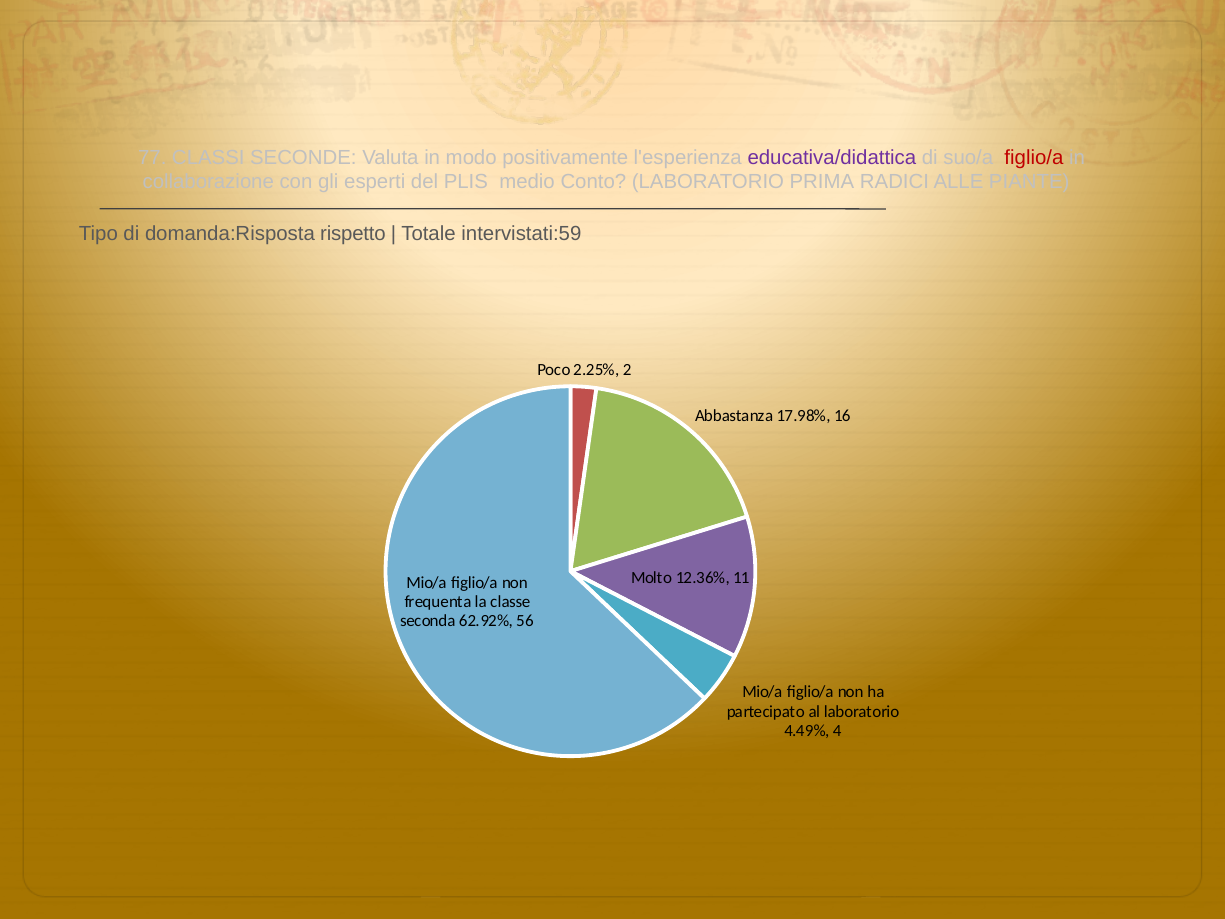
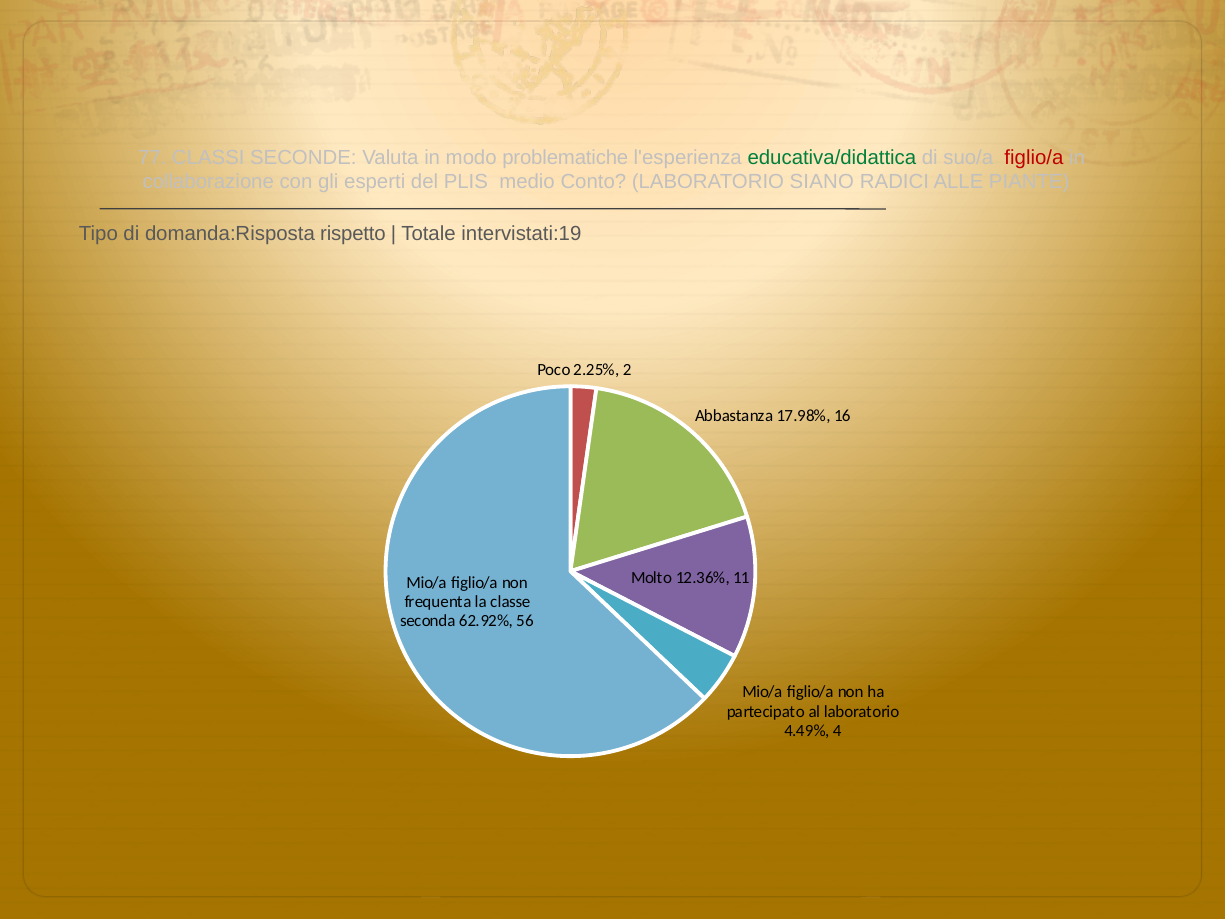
positivamente: positivamente -> problematiche
educativa/didattica colour: purple -> green
PRIMA: PRIMA -> SIANO
intervistati:59: intervistati:59 -> intervistati:19
